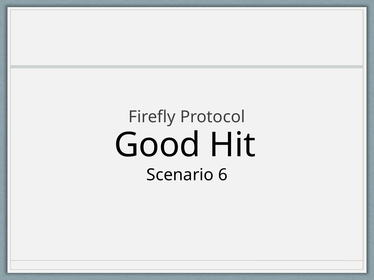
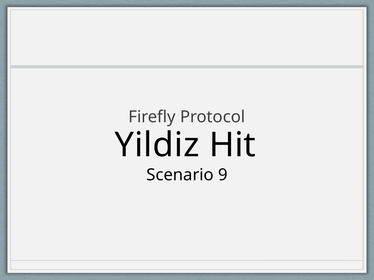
Good: Good -> Yildiz
6: 6 -> 9
